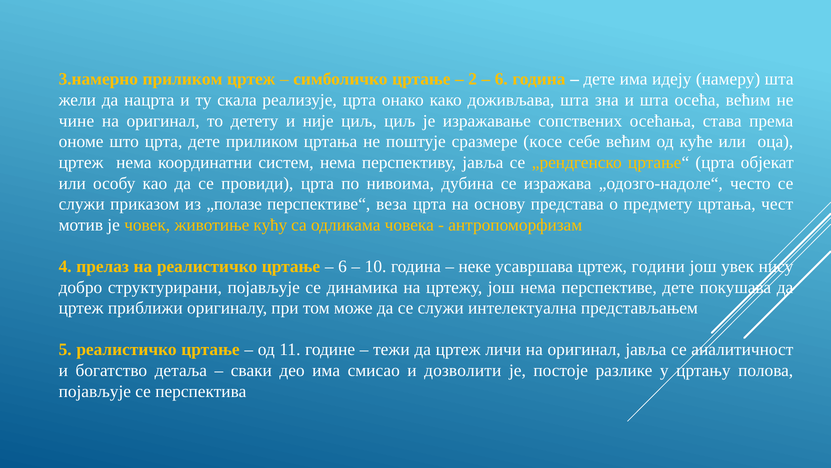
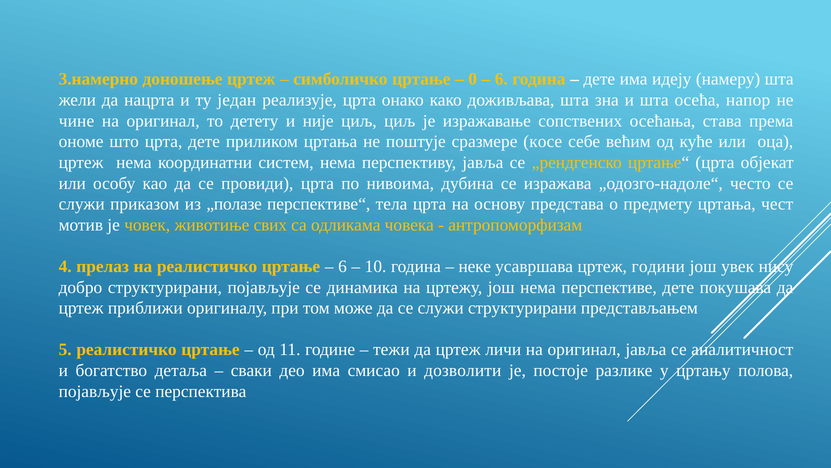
3.намерно приликом: приликом -> доношење
2: 2 -> 0
скала: скала -> један
осећа већим: већим -> напор
веза: веза -> тела
кућу: кућу -> свих
служи интелектуална: интелектуална -> структурирани
